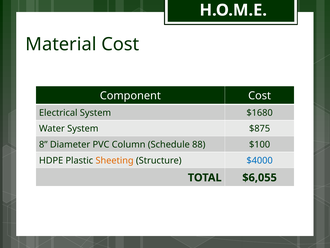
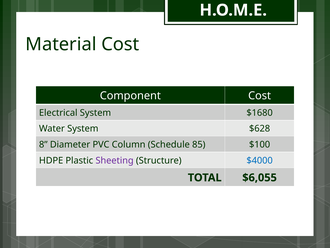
$875: $875 -> $628
88: 88 -> 85
Sheeting colour: orange -> purple
